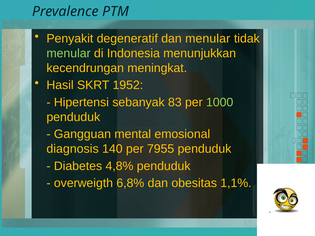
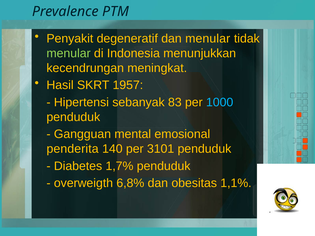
1952: 1952 -> 1957
1000 colour: light green -> light blue
diagnosis: diagnosis -> penderita
7955: 7955 -> 3101
4,8%: 4,8% -> 1,7%
